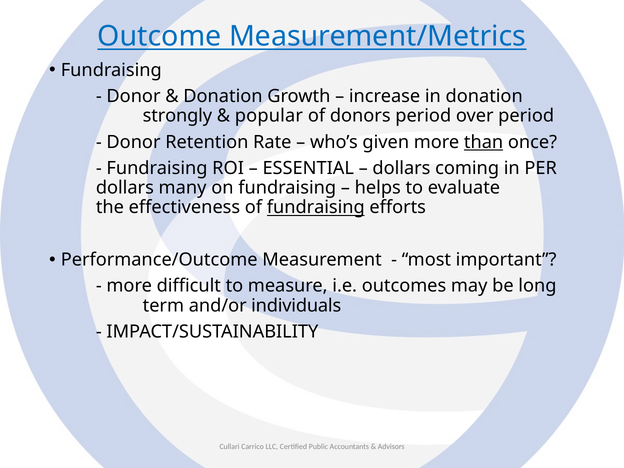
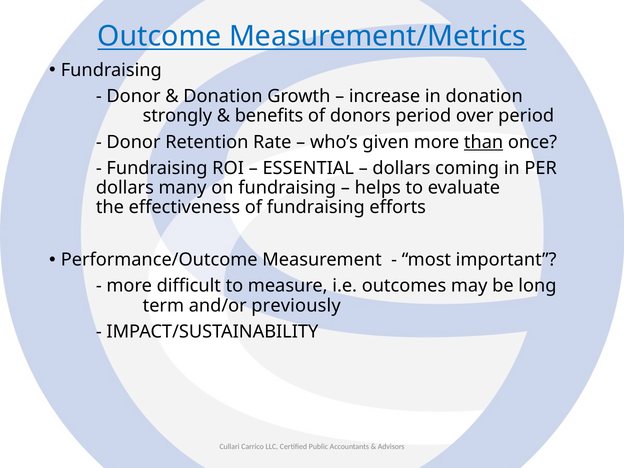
popular: popular -> benefits
fundraising at (316, 207) underline: present -> none
individuals: individuals -> previously
